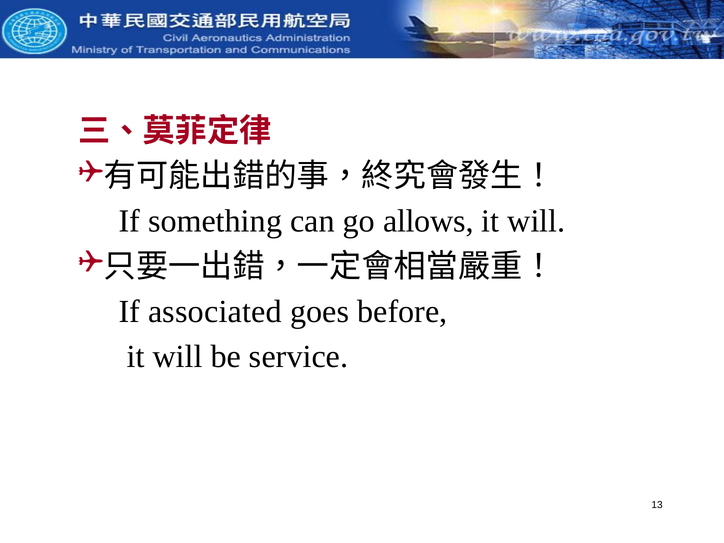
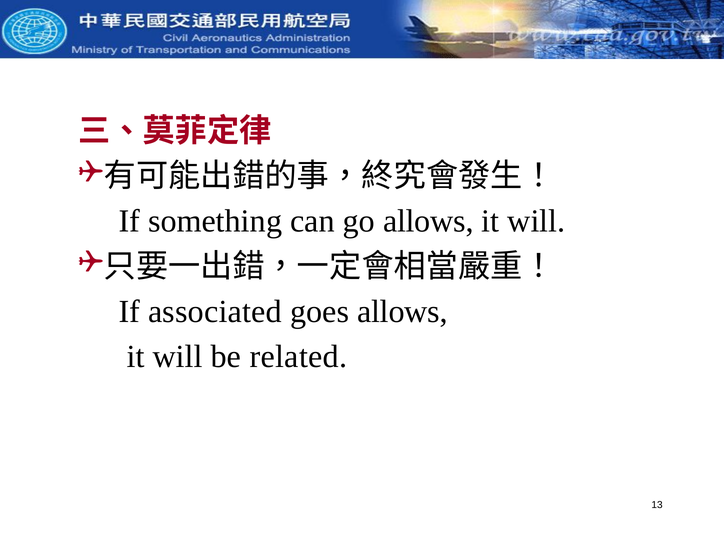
goes before: before -> allows
service: service -> related
